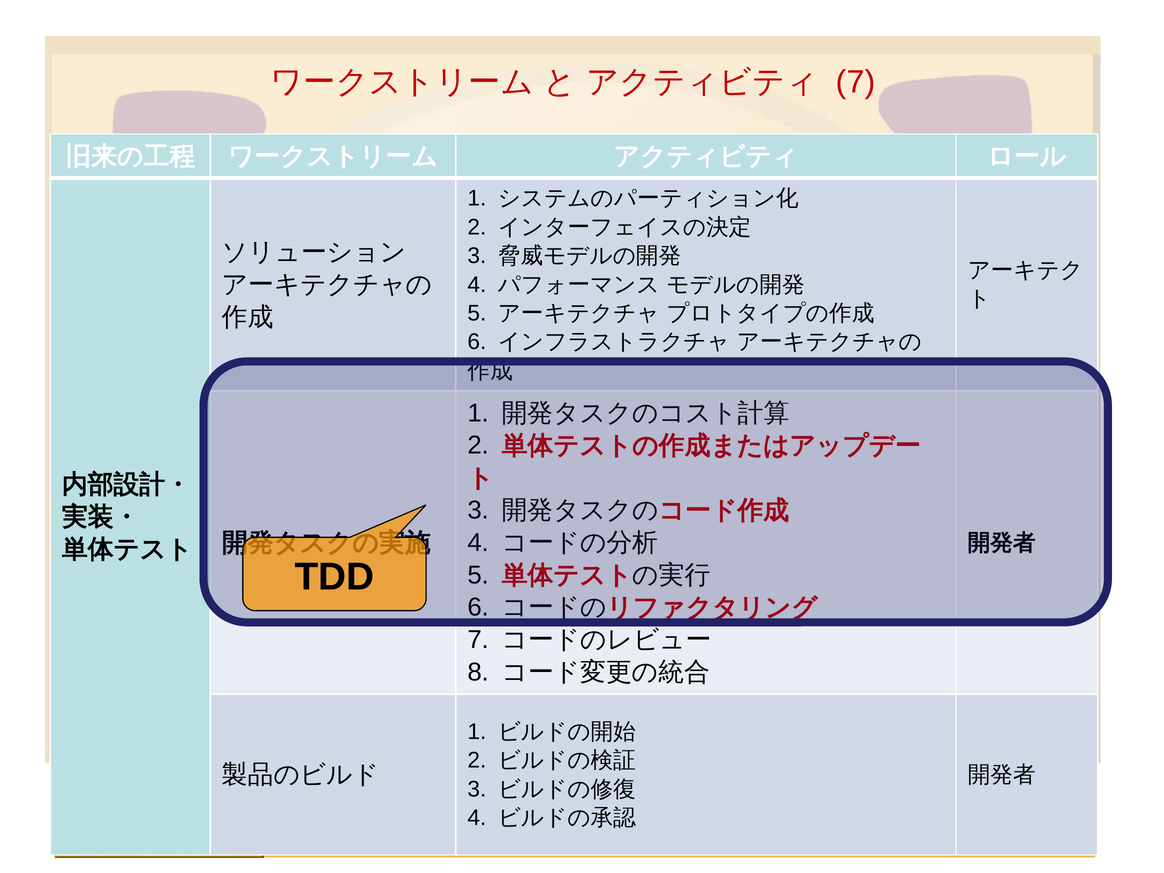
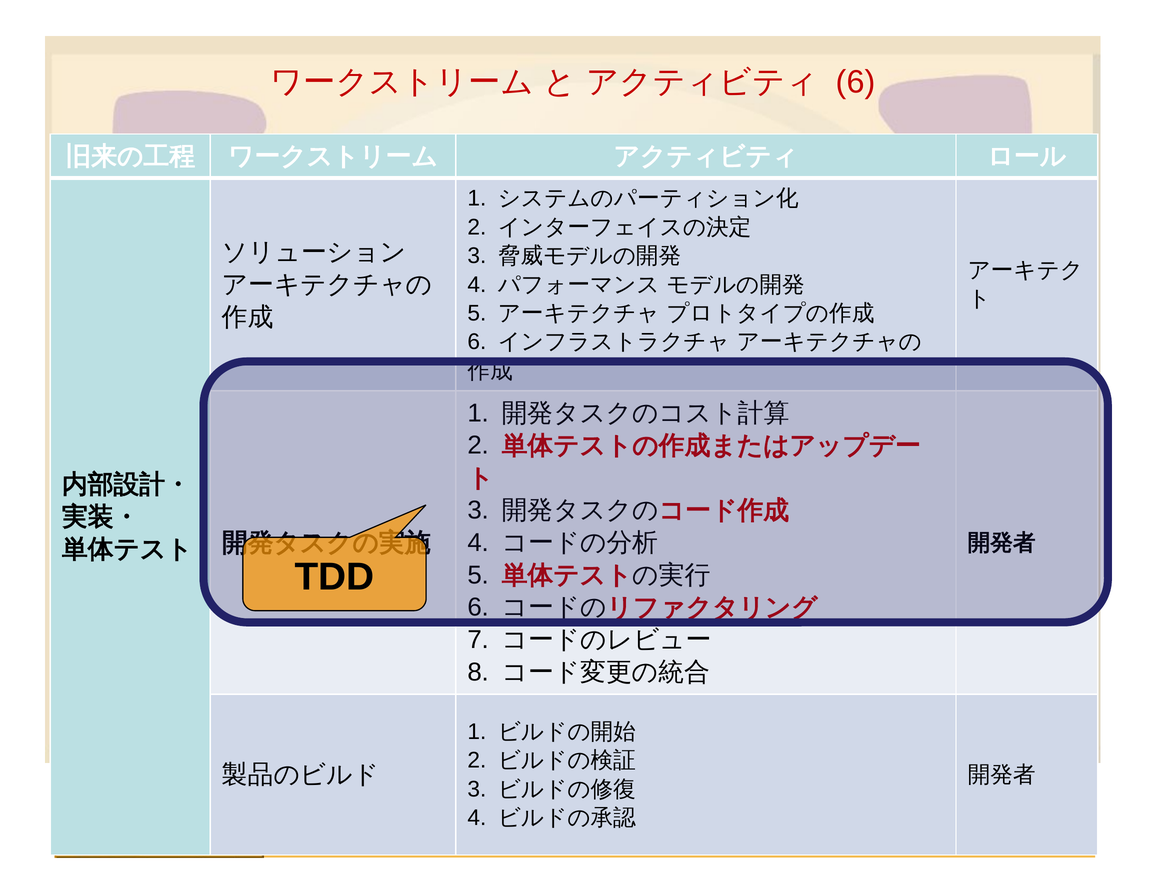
7 at (856, 82): 7 -> 6
